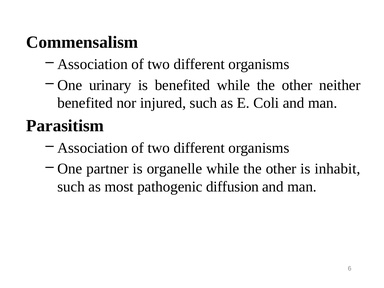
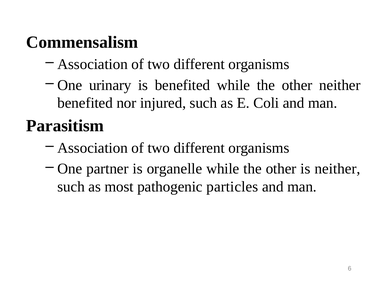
is inhabit: inhabit -> neither
diffusion: diffusion -> particles
